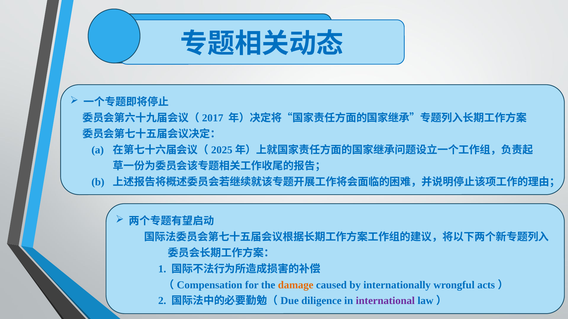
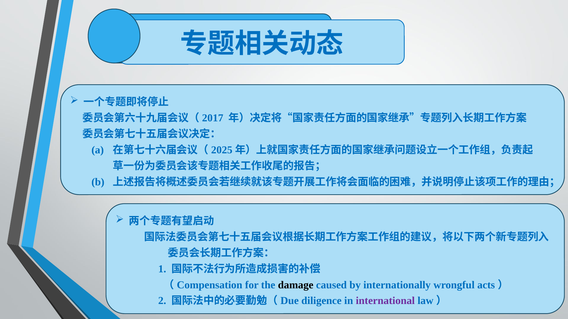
damage colour: orange -> black
